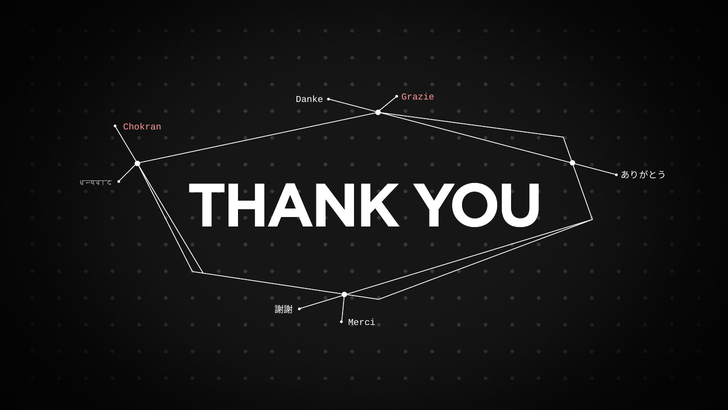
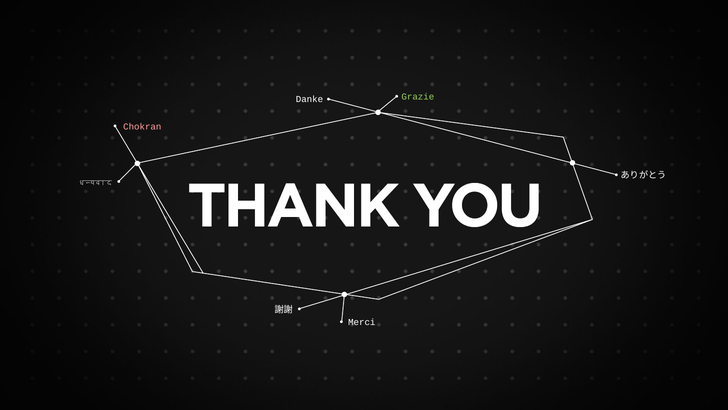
Grazie colour: pink -> light green
